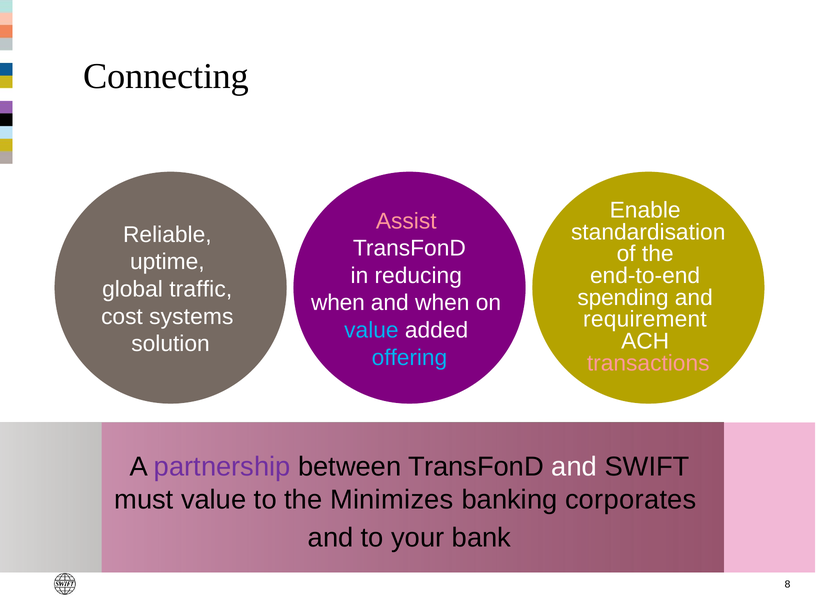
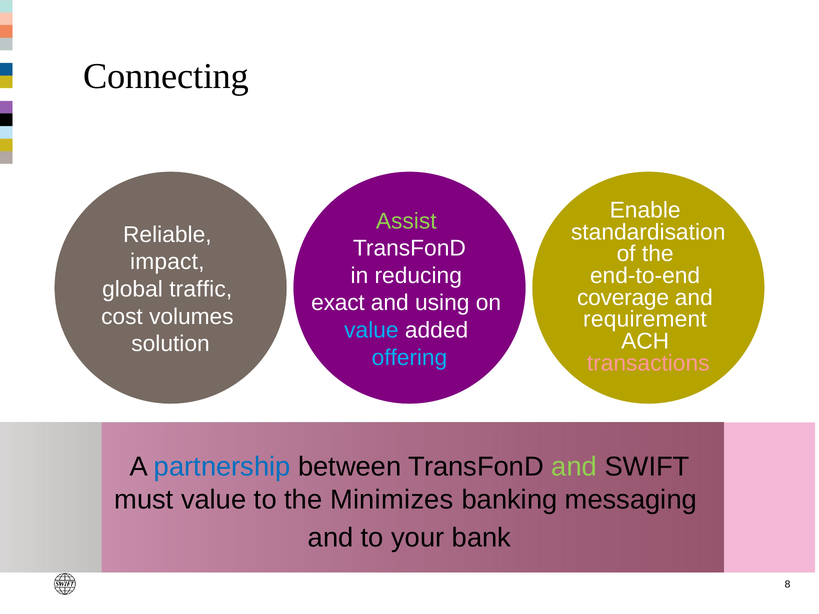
Assist colour: pink -> light green
uptime: uptime -> impact
spending: spending -> coverage
when at (338, 303): when -> exact
and when: when -> using
systems: systems -> volumes
partnership colour: purple -> blue
and at (574, 467) colour: white -> light green
corporates: corporates -> messaging
